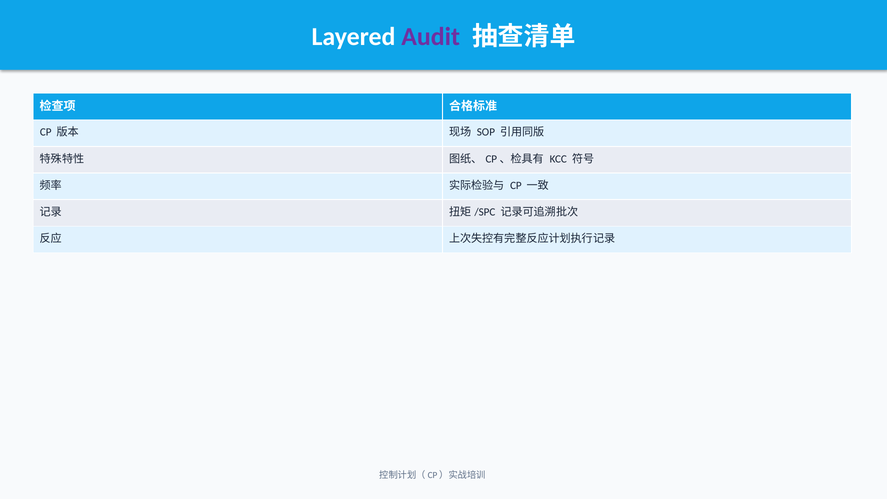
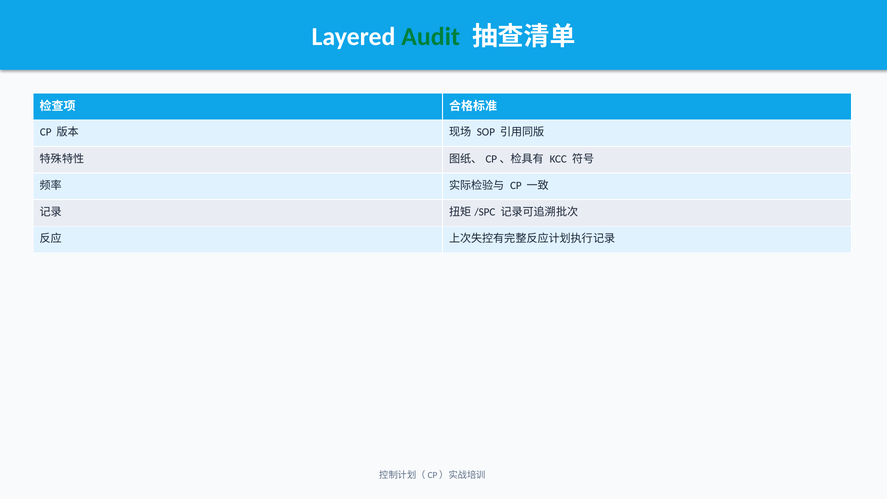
Audit colour: purple -> green
